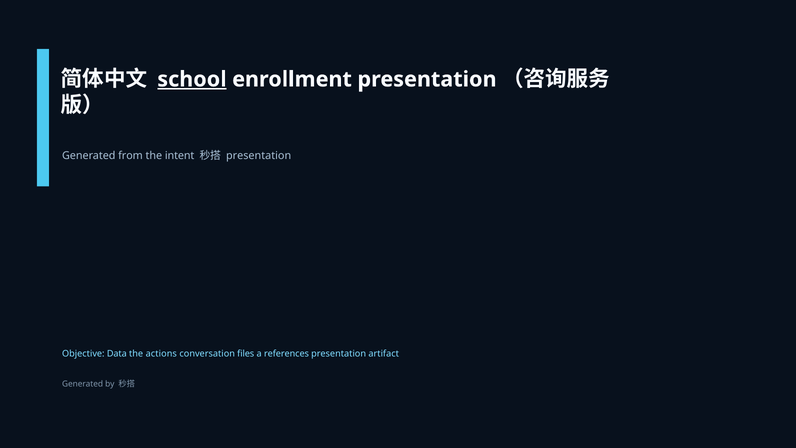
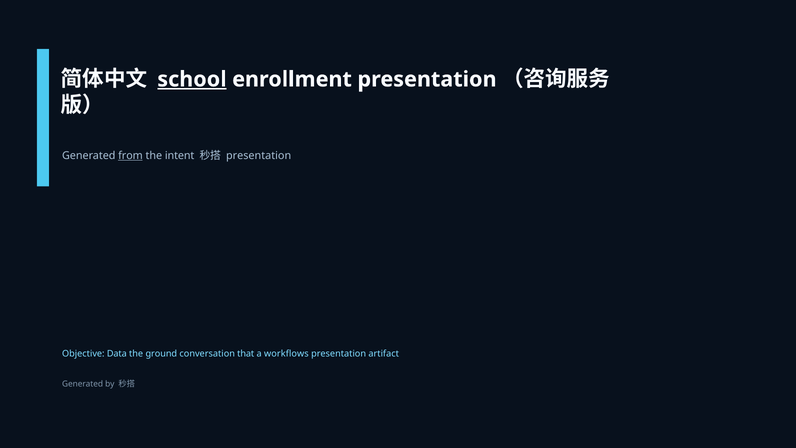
from underline: none -> present
actions: actions -> ground
files: files -> that
references: references -> workflows
